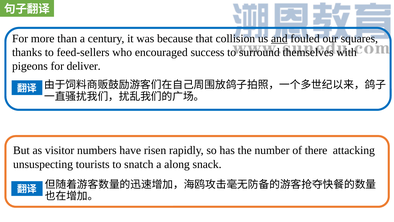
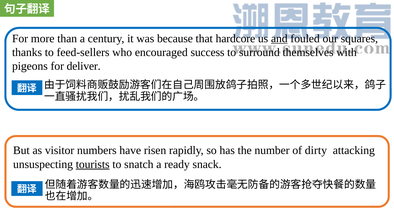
collision: collision -> hardcore
there: there -> dirty
tourists underline: none -> present
along: along -> ready
